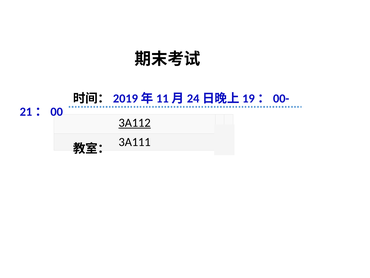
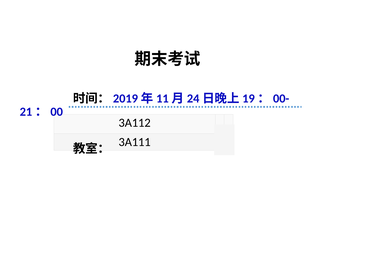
3A112 underline: present -> none
